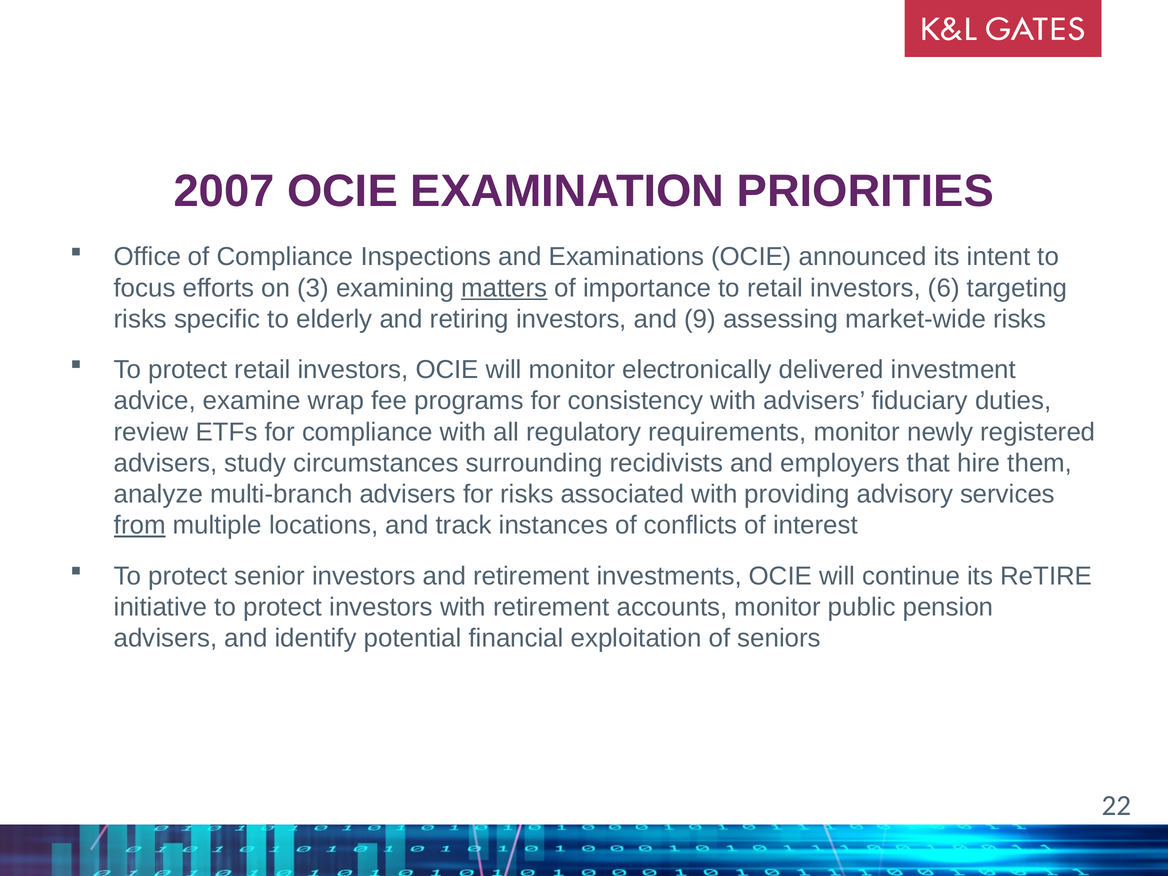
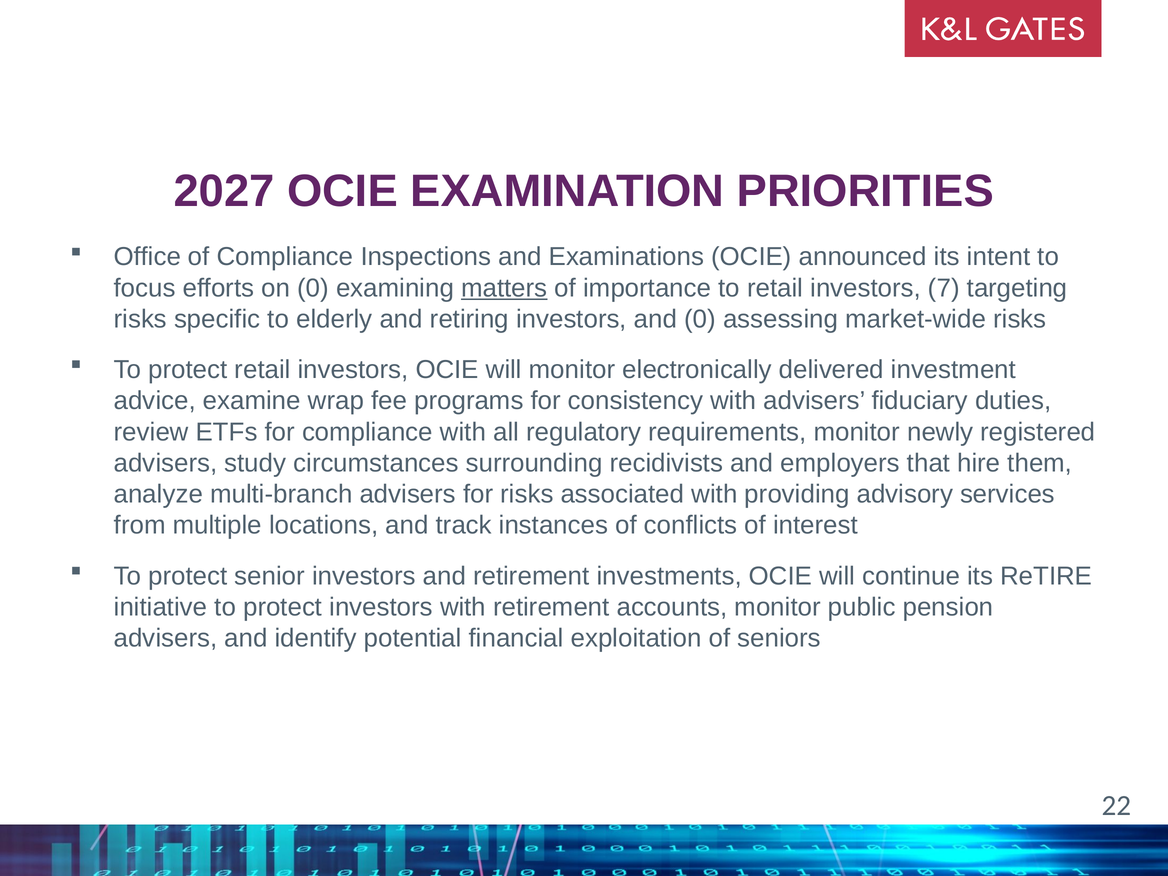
2007: 2007 -> 2027
on 3: 3 -> 0
6: 6 -> 7
and 9: 9 -> 0
from underline: present -> none
